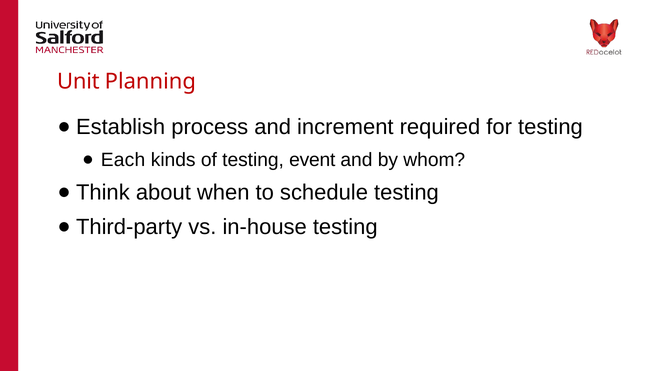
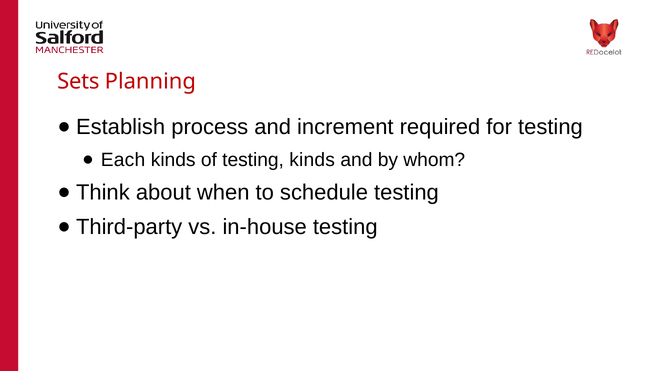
Unit: Unit -> Sets
testing event: event -> kinds
